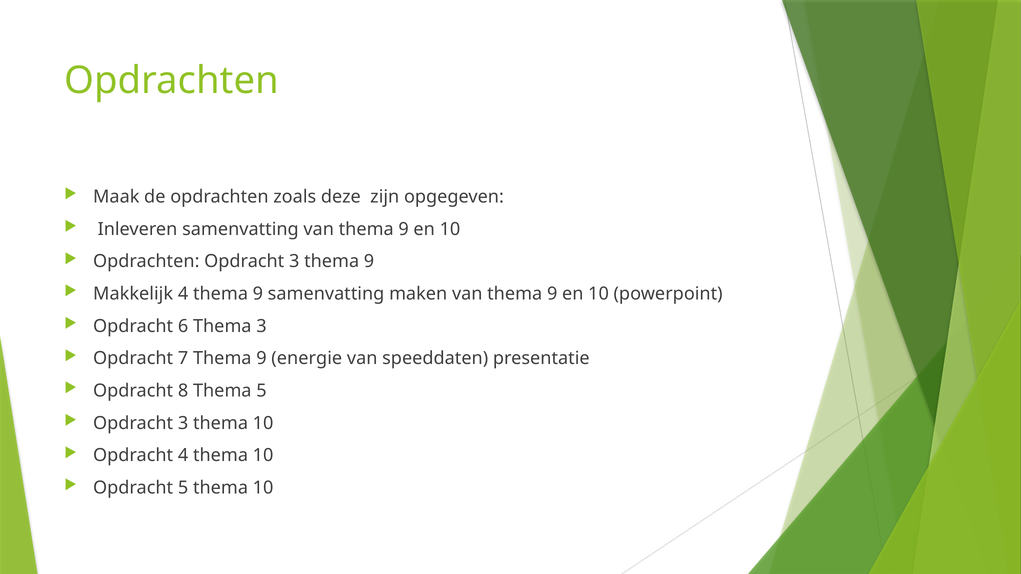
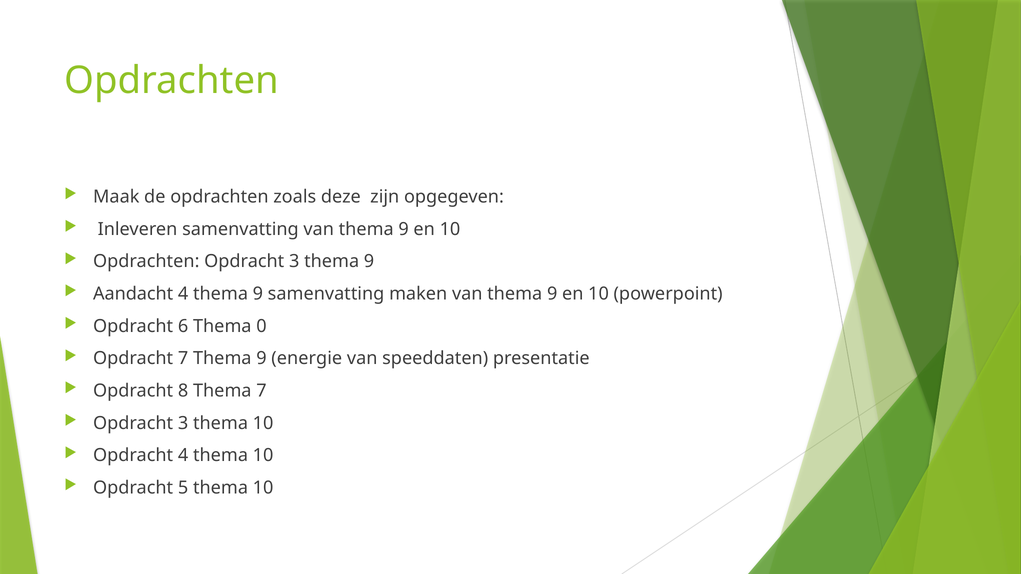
Makkelijk: Makkelijk -> Aandacht
Thema 3: 3 -> 0
Thema 5: 5 -> 7
